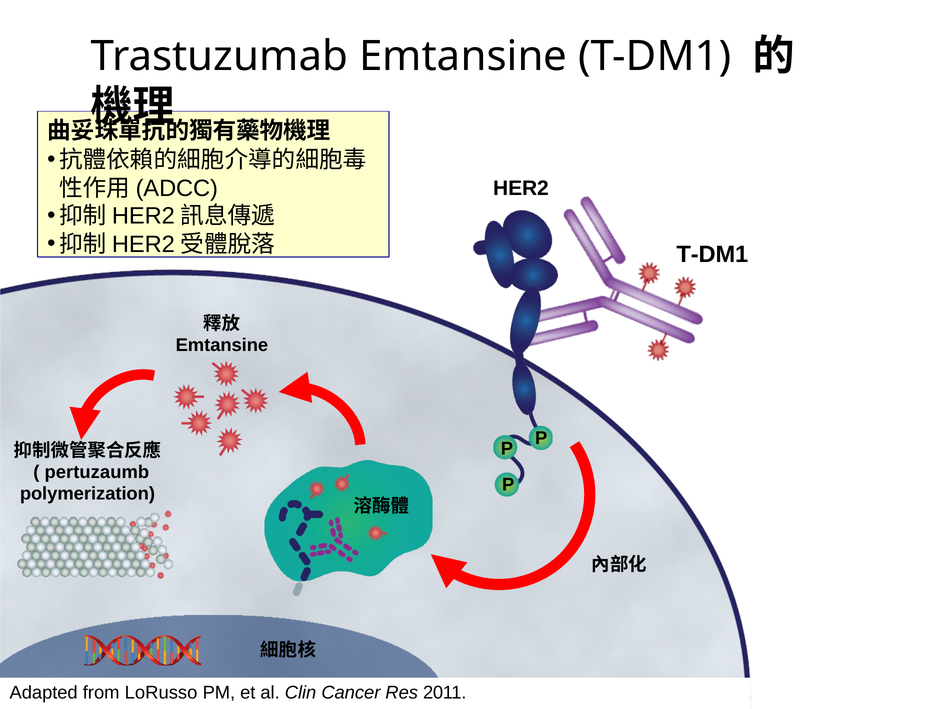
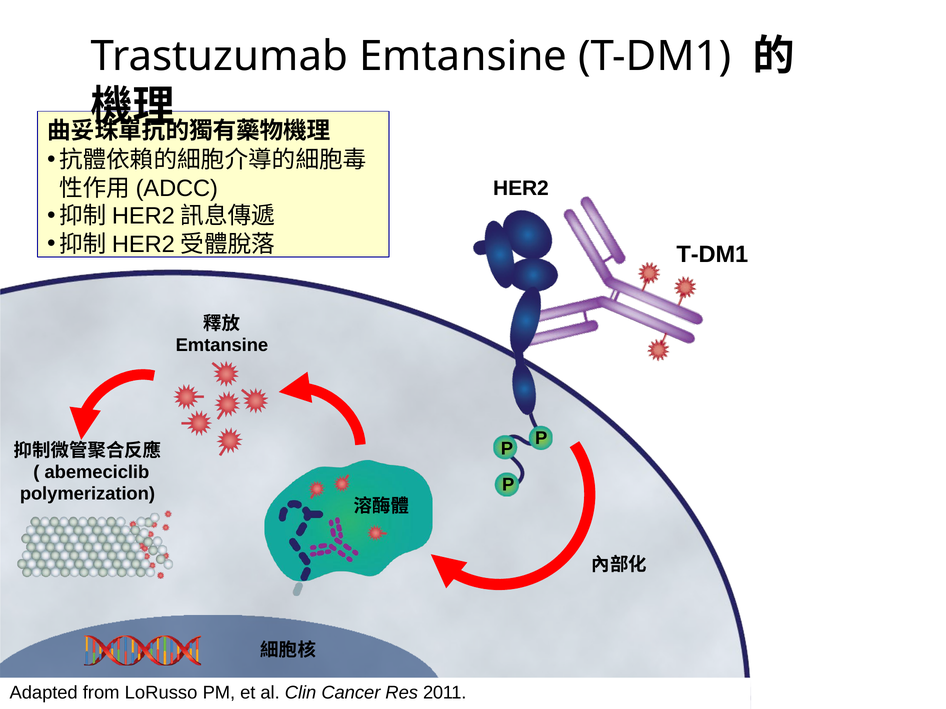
pertuzaumb: pertuzaumb -> abemeciclib
